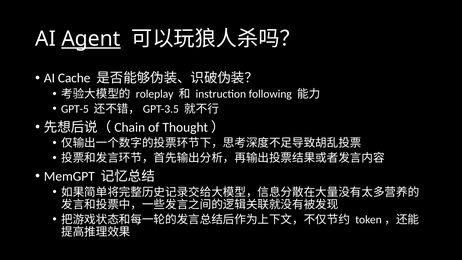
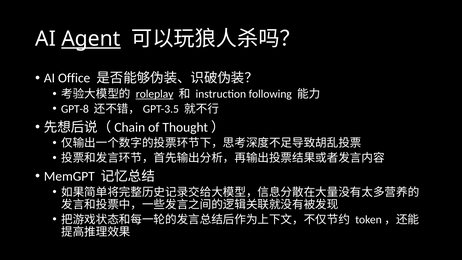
Cache: Cache -> Office
roleplay underline: none -> present
GPT-5: GPT-5 -> GPT-8
